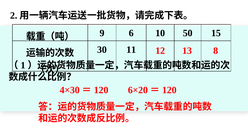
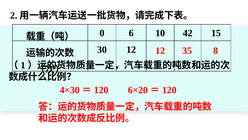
9: 9 -> 0
50: 50 -> 42
30 11: 11 -> 12
13: 13 -> 35
